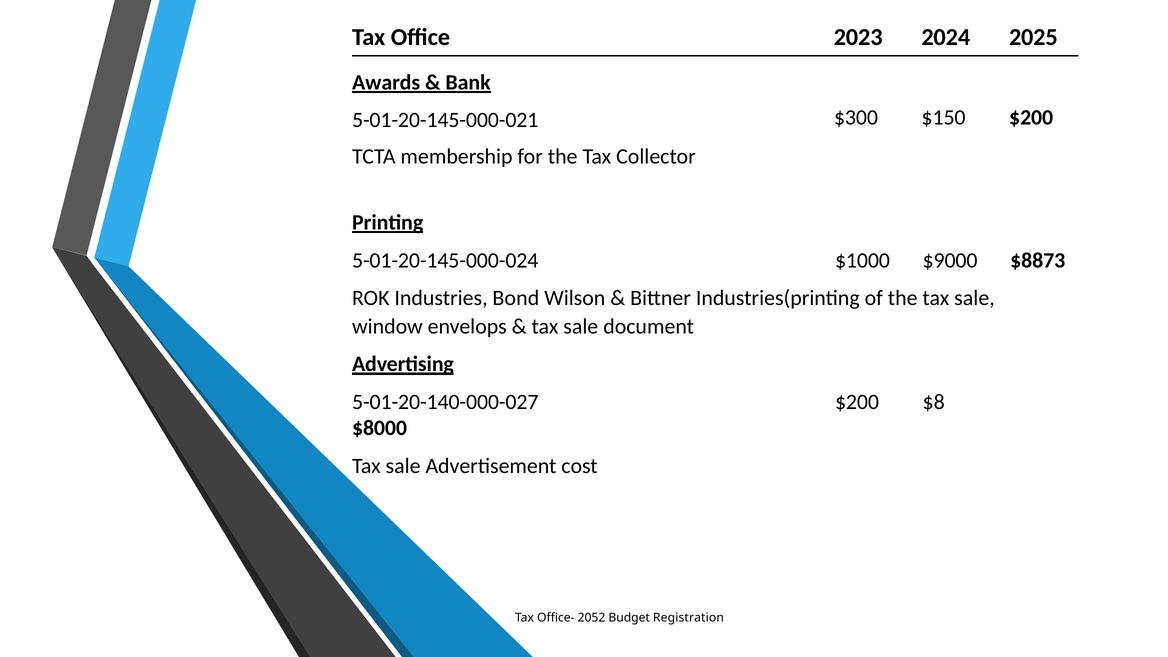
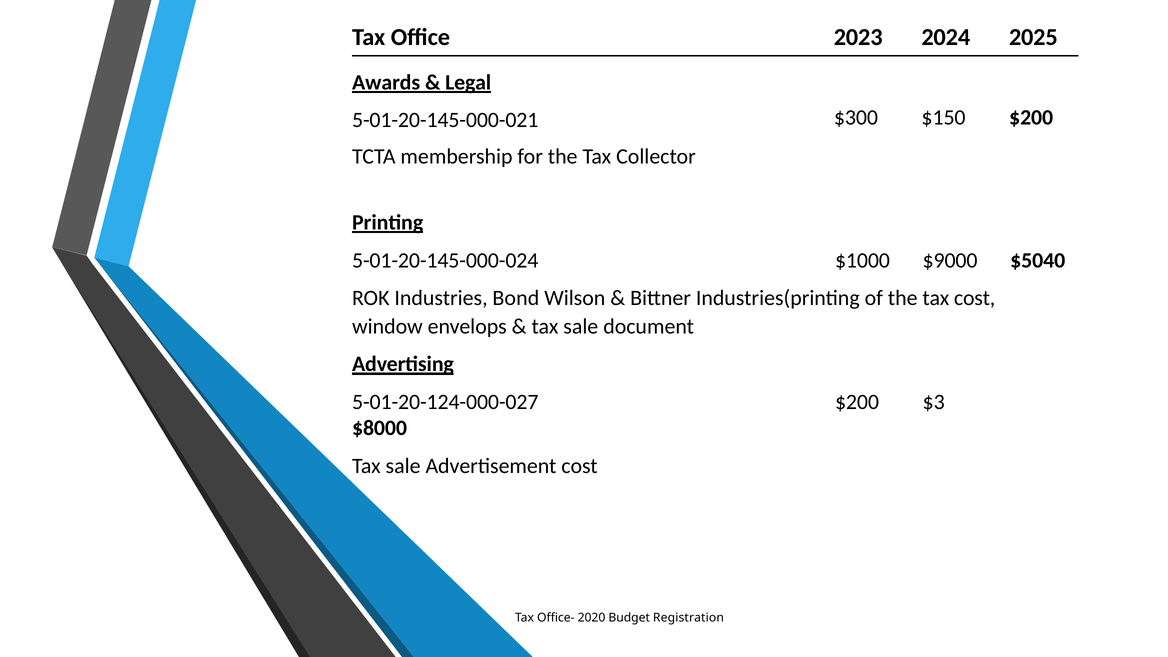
Bank: Bank -> Legal
$8873: $8873 -> $5040
the tax sale: sale -> cost
5-01-20-140-000-027: 5-01-20-140-000-027 -> 5-01-20-124-000-027
$8: $8 -> $3
2052: 2052 -> 2020
